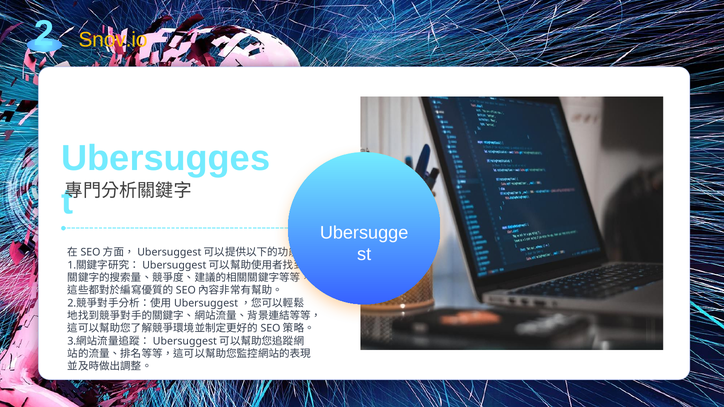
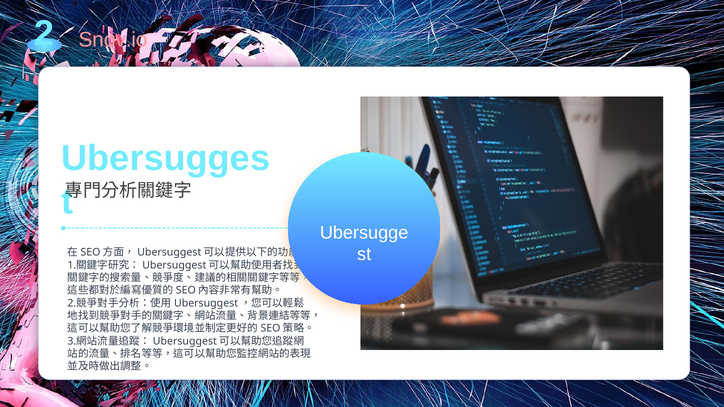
Snov.io colour: yellow -> pink
